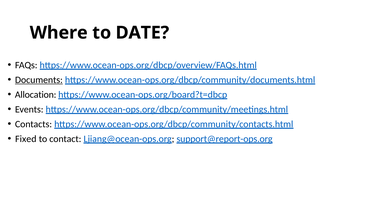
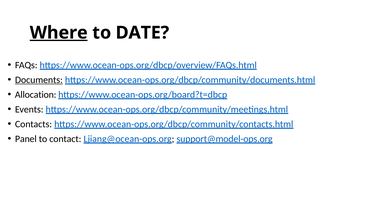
Where underline: none -> present
Fixed: Fixed -> Panel
support@report-ops.org: support@report-ops.org -> support@model-ops.org
